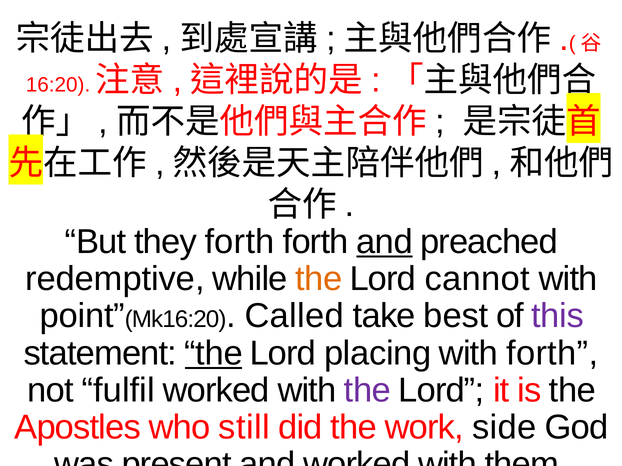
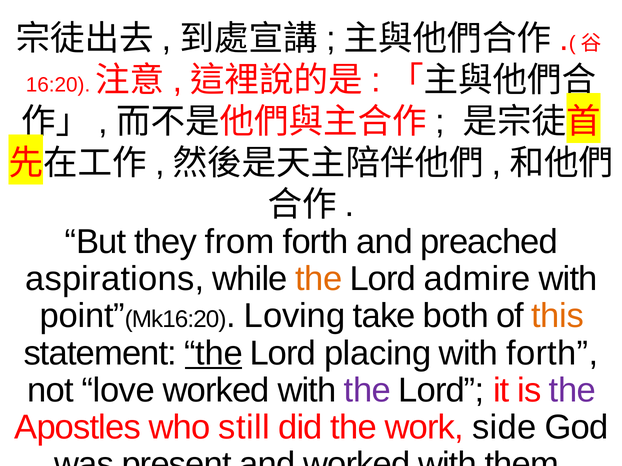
they forth: forth -> from
and at (384, 242) underline: present -> none
redemptive: redemptive -> aspirations
cannot: cannot -> admire
Called: Called -> Loving
best: best -> both
this colour: purple -> orange
fulfil: fulfil -> love
the at (573, 391) colour: black -> purple
